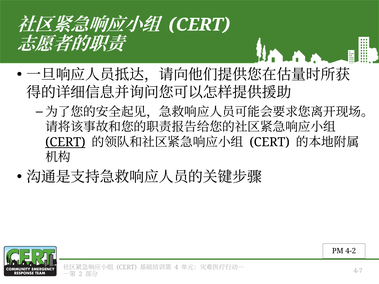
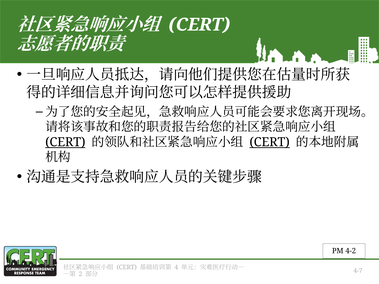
CERT at (270, 142) underline: none -> present
